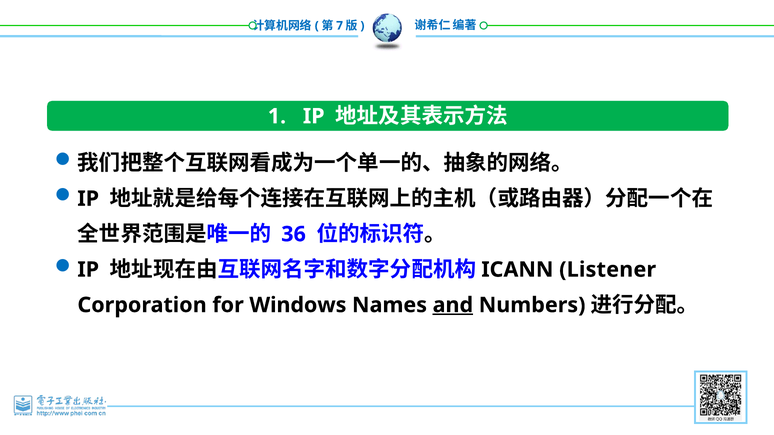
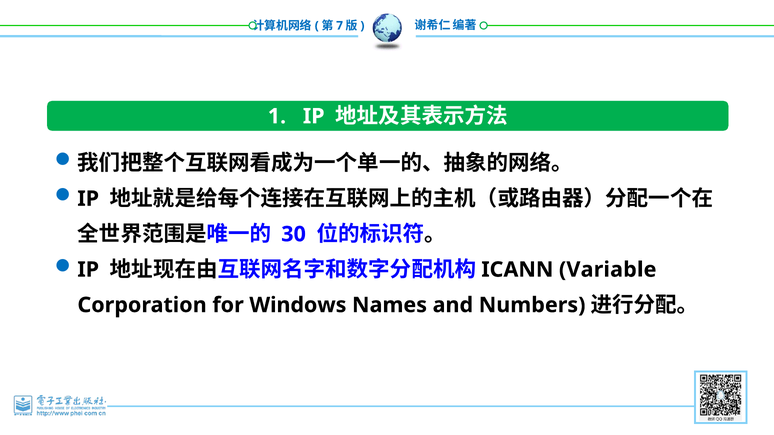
36: 36 -> 30
Listener: Listener -> Variable
and underline: present -> none
